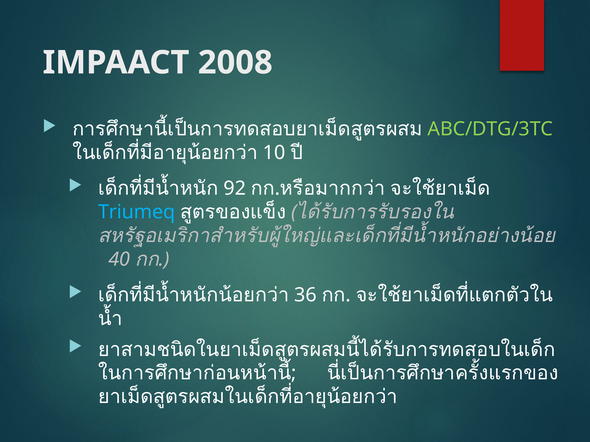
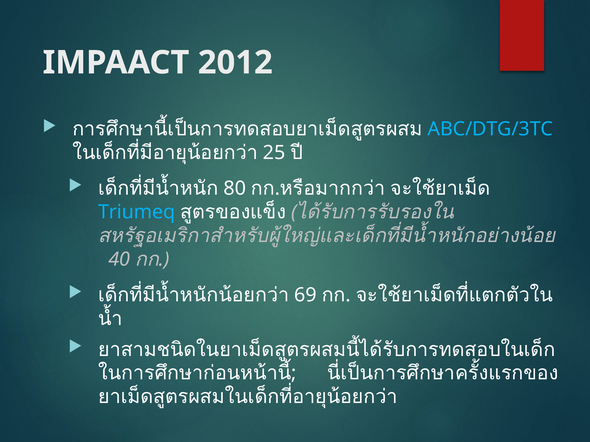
2008: 2008 -> 2012
ABC/DTG/3TC colour: light green -> light blue
10: 10 -> 25
92: 92 -> 80
36: 36 -> 69
